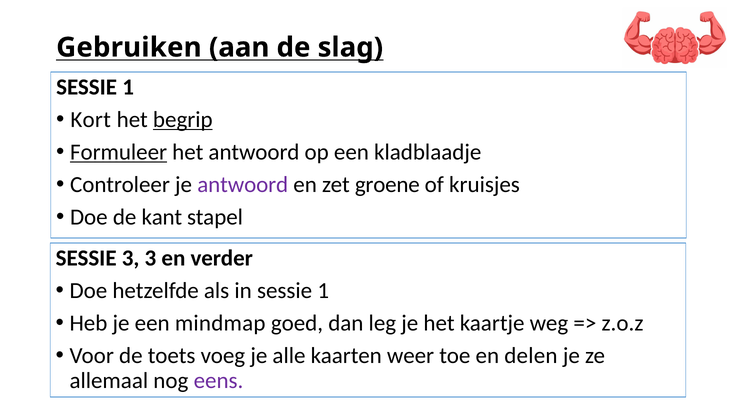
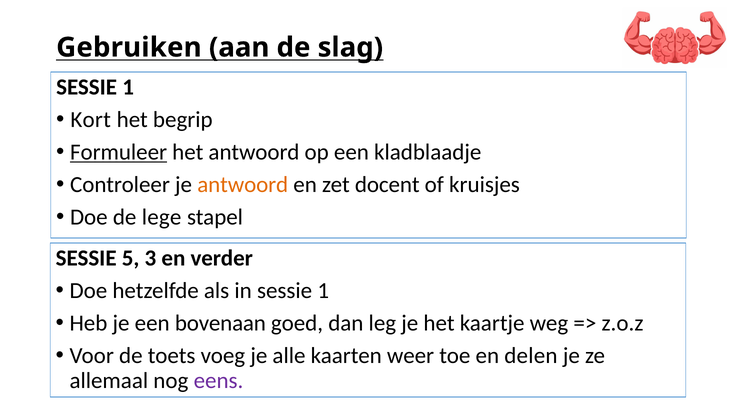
begrip underline: present -> none
antwoord at (243, 185) colour: purple -> orange
groene: groene -> docent
kant: kant -> lege
SESSIE 3: 3 -> 5
mindmap: mindmap -> bovenaan
